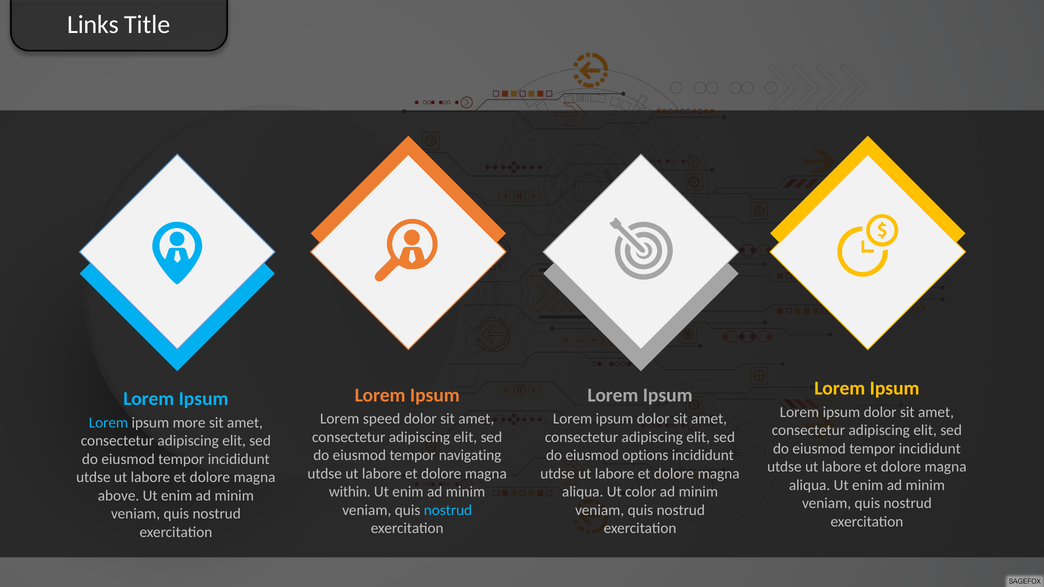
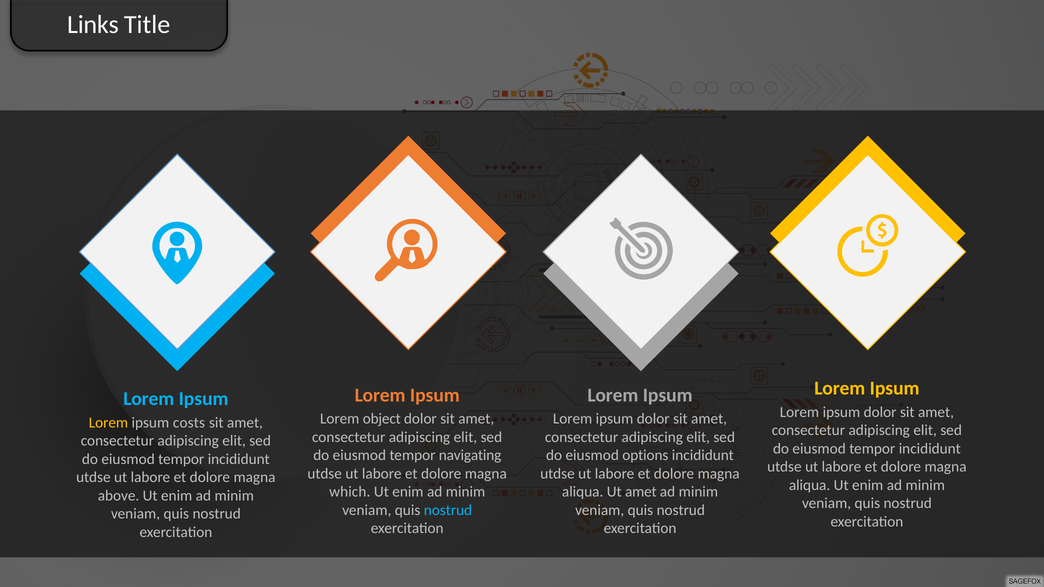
speed: speed -> object
Lorem at (108, 423) colour: light blue -> yellow
more: more -> costs
within: within -> which
Ut color: color -> amet
